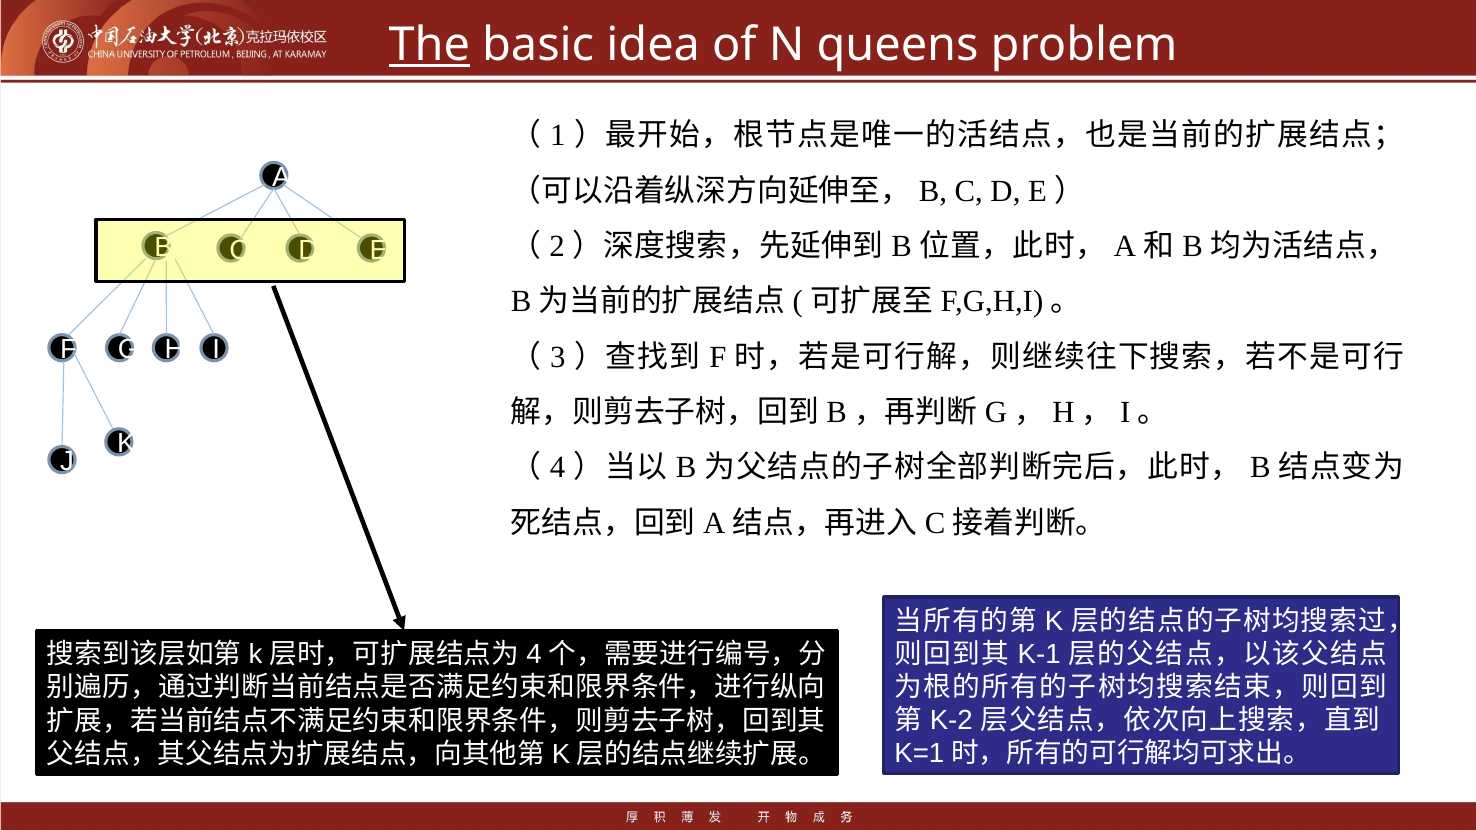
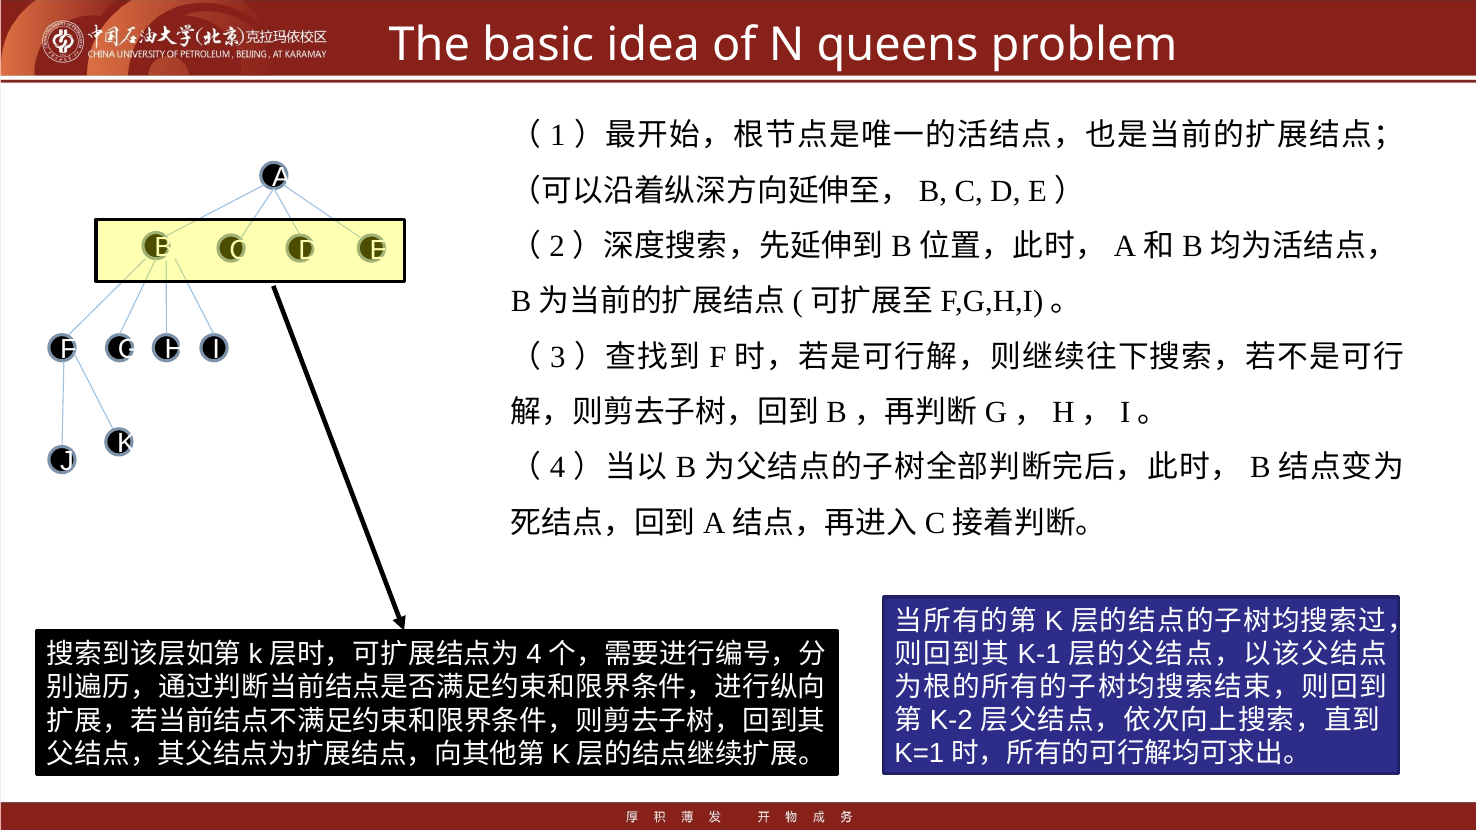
The underline: present -> none
